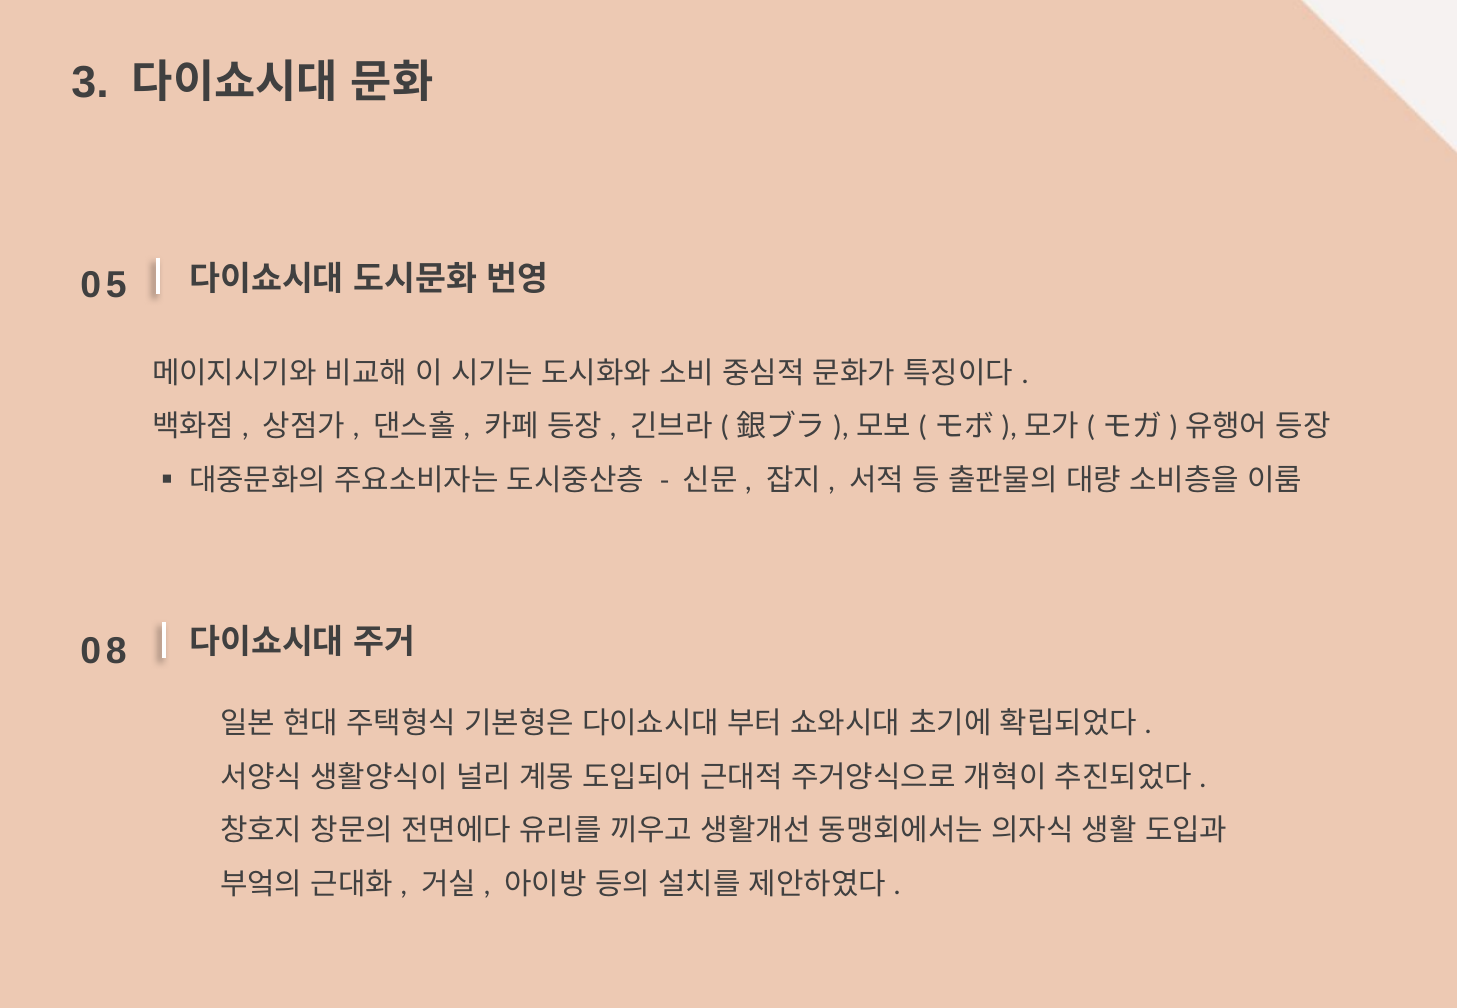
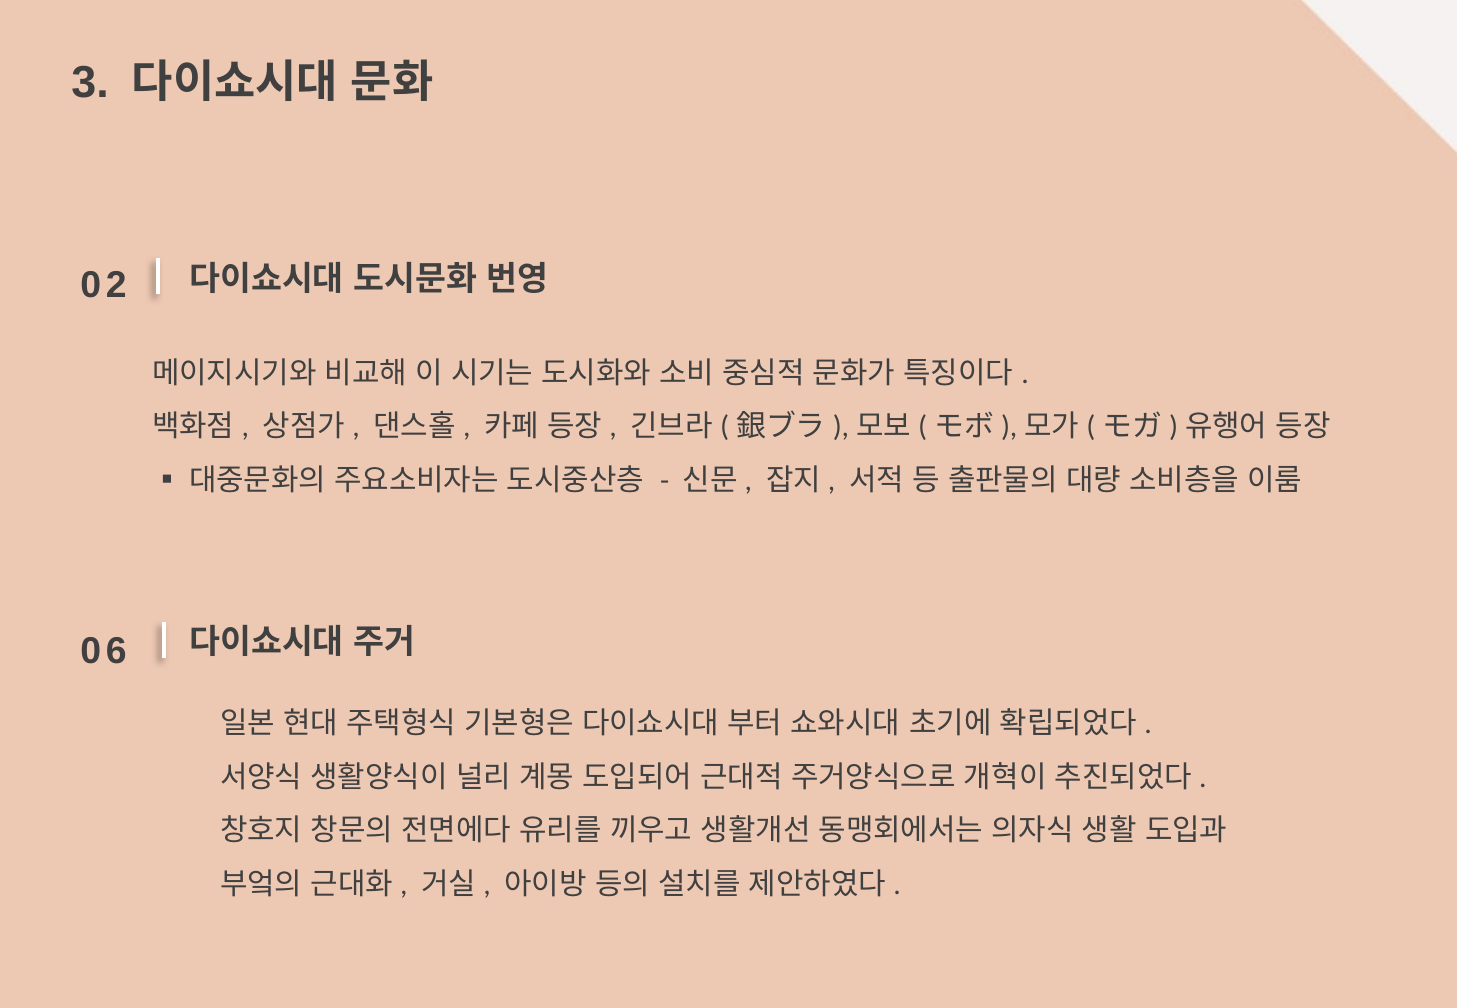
5: 5 -> 2
8: 8 -> 6
